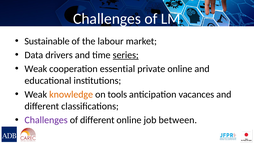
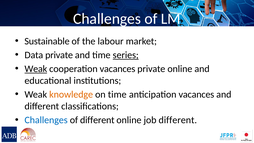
Data drivers: drivers -> private
Weak at (36, 69) underline: none -> present
cooperation essential: essential -> vacances
on tools: tools -> time
Challenges at (46, 120) colour: purple -> blue
job between: between -> different
